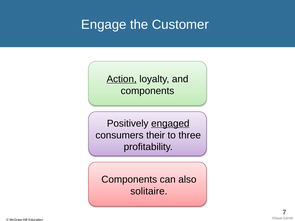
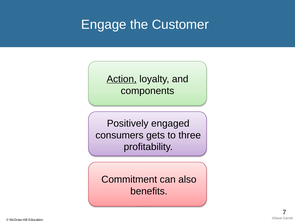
engaged underline: present -> none
their: their -> gets
Components at (129, 180): Components -> Commitment
solitaire: solitaire -> benefits
